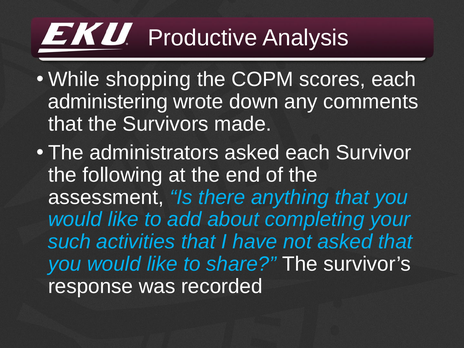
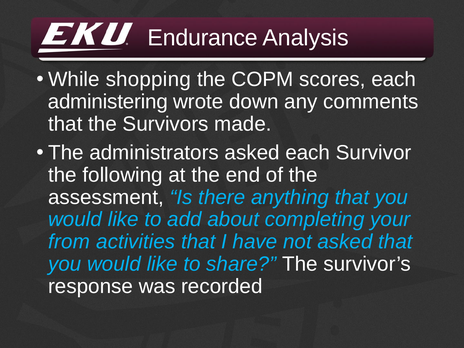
Productive: Productive -> Endurance
such: such -> from
